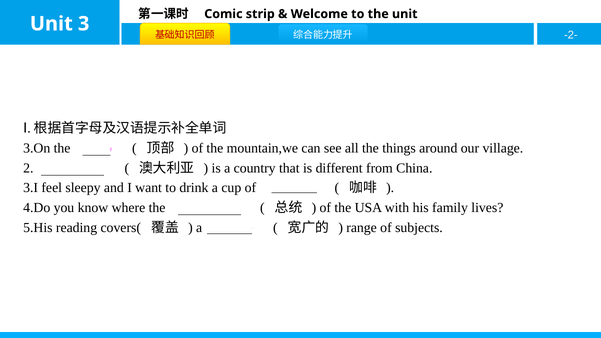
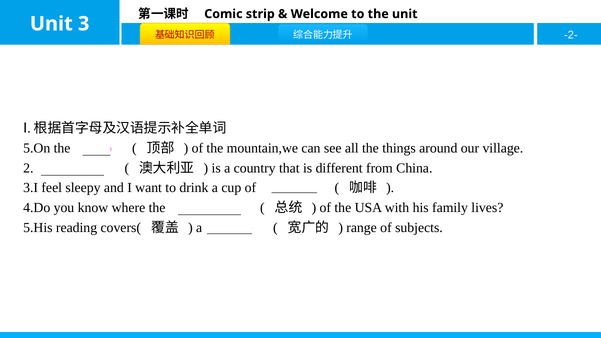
3.On: 3.On -> 5.On
